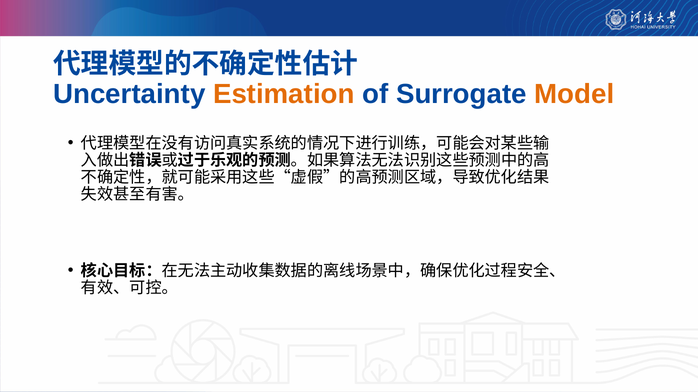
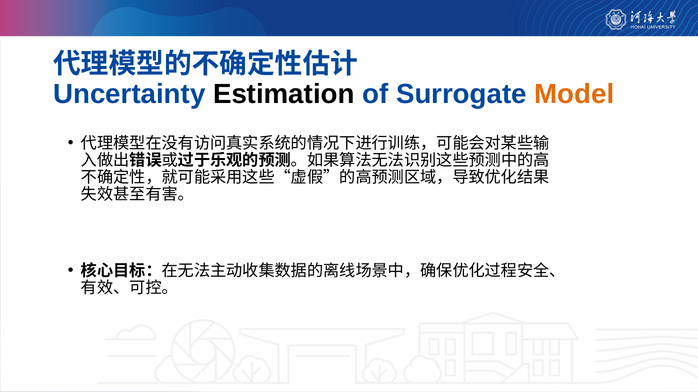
Estimation colour: orange -> black
